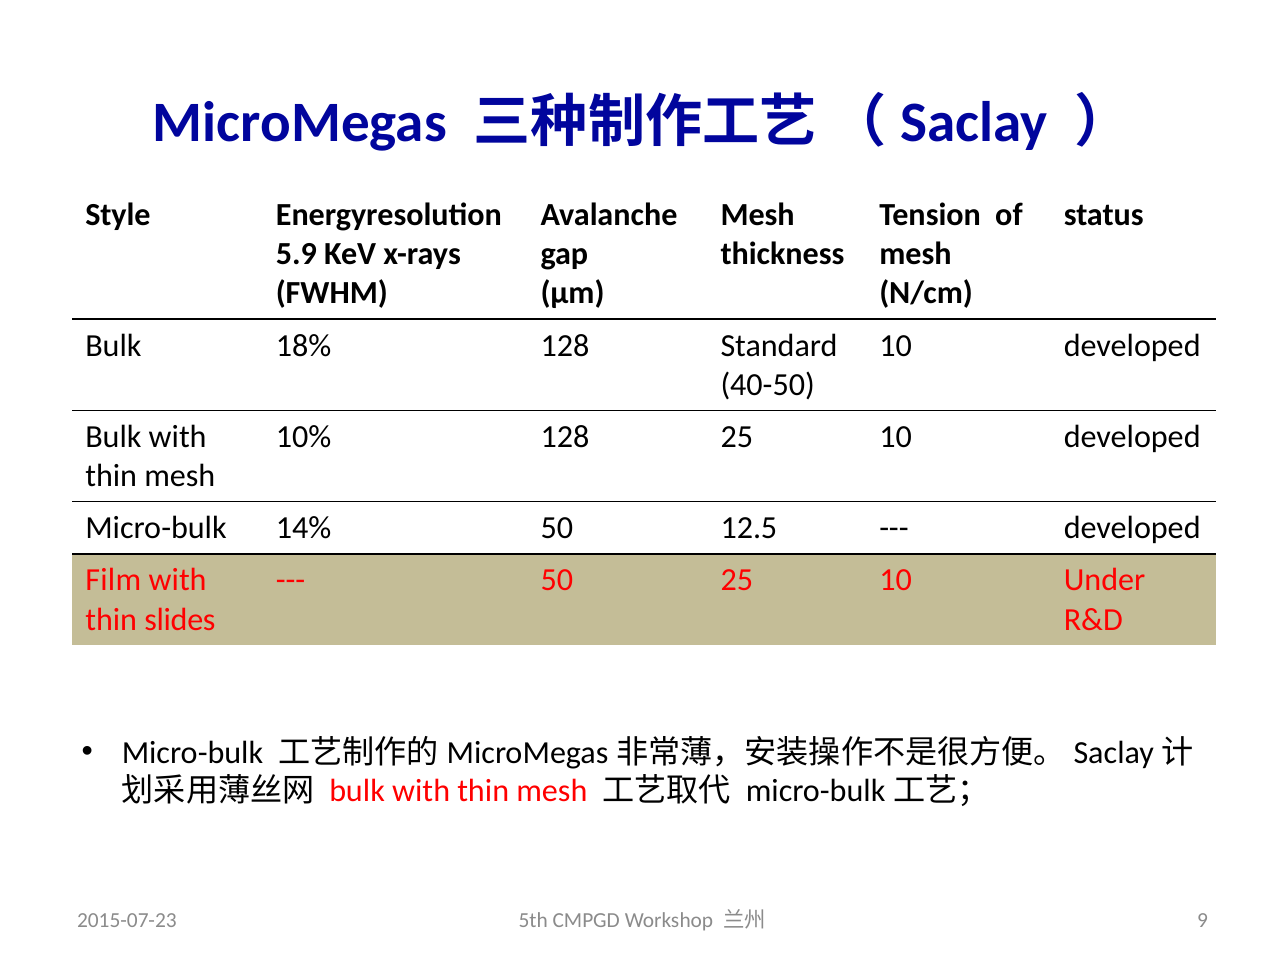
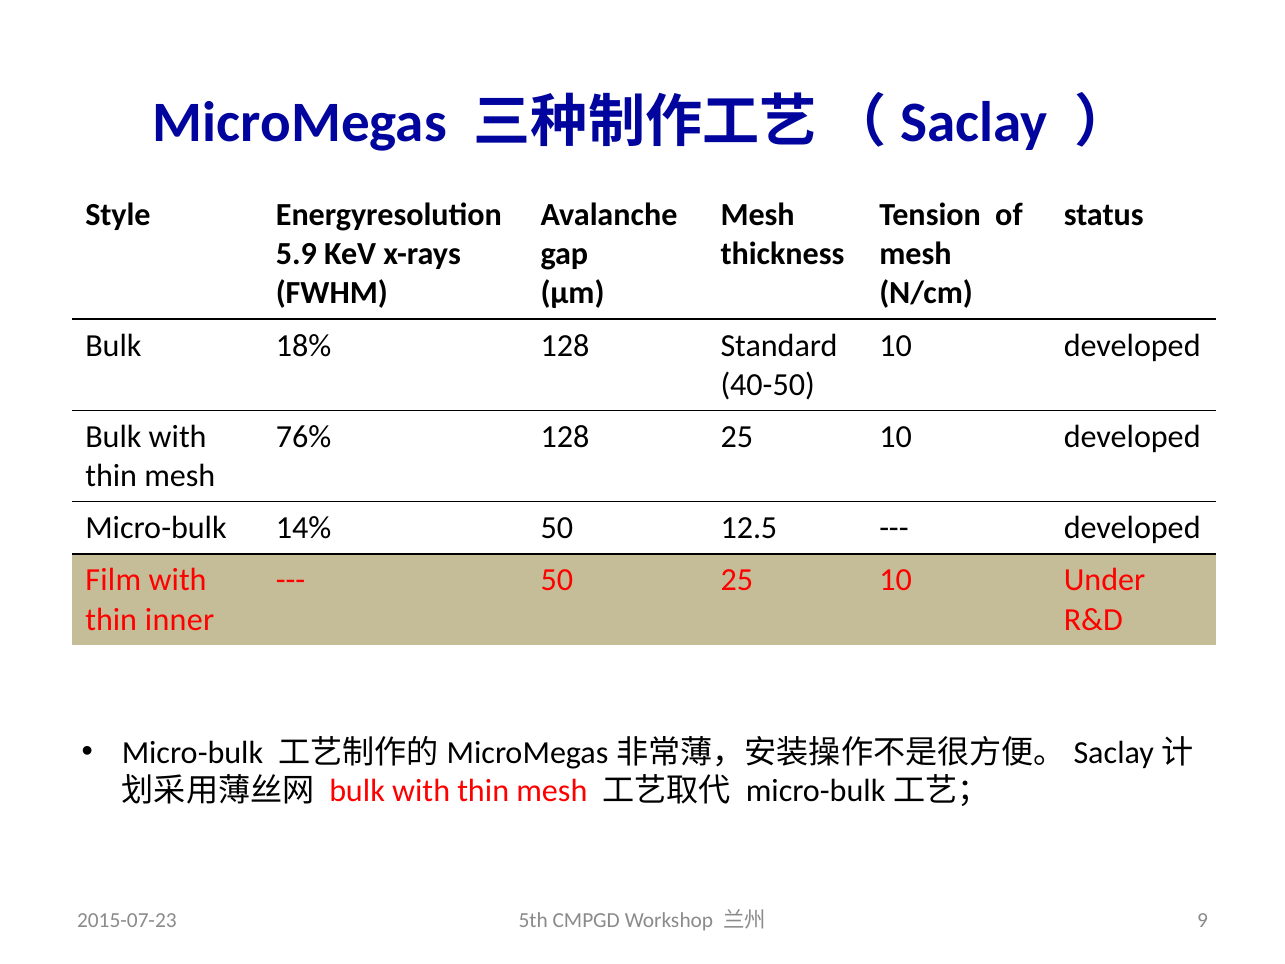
10%: 10% -> 76%
slides: slides -> inner
